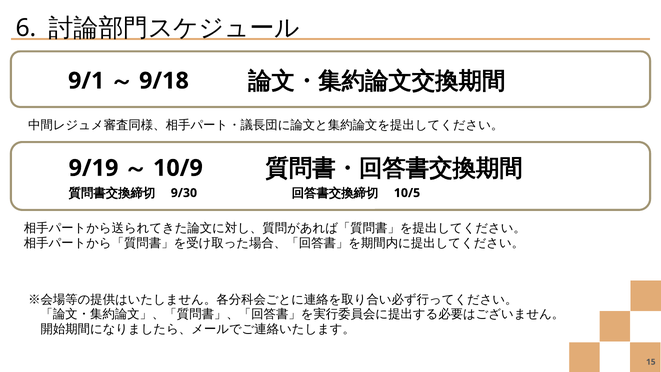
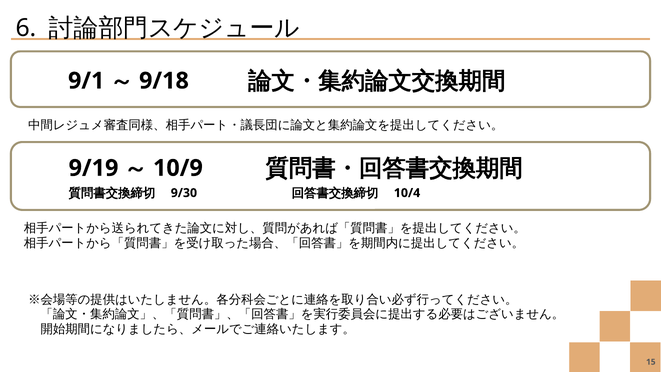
10/5: 10/5 -> 10/4
